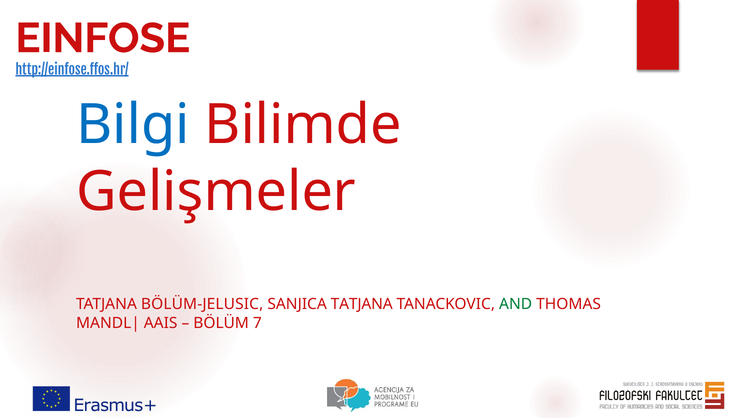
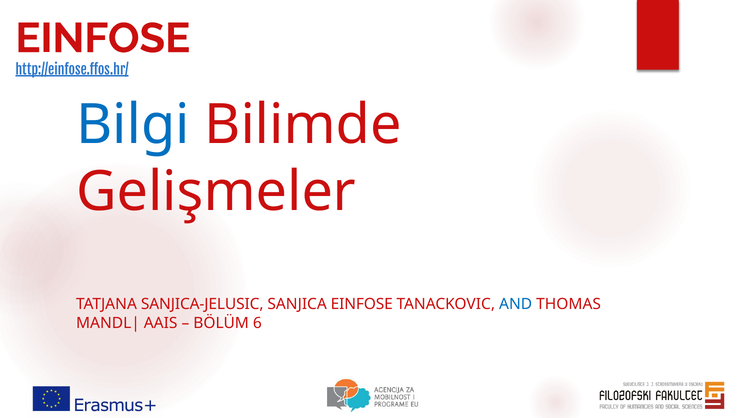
BÖLÜM-JELUSIC: BÖLÜM-JELUSIC -> SANJICA-JELUSIC
SANJICA TATJANA: TATJANA -> EINFOSE
AND colour: green -> blue
7: 7 -> 6
